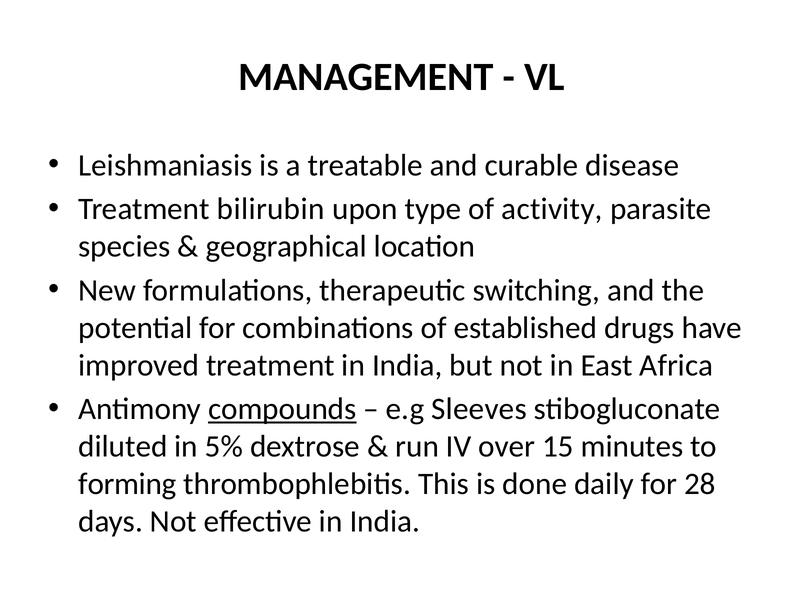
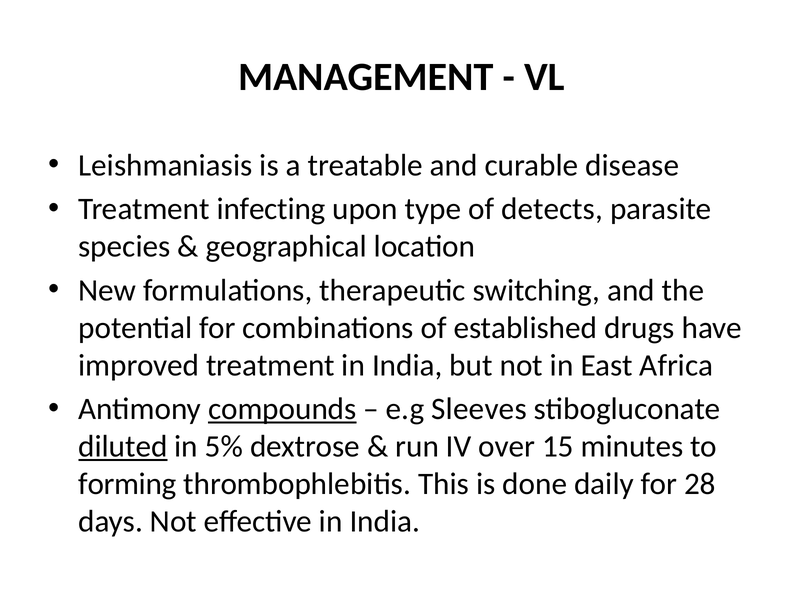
bilirubin: bilirubin -> infecting
activity: activity -> detects
diluted underline: none -> present
